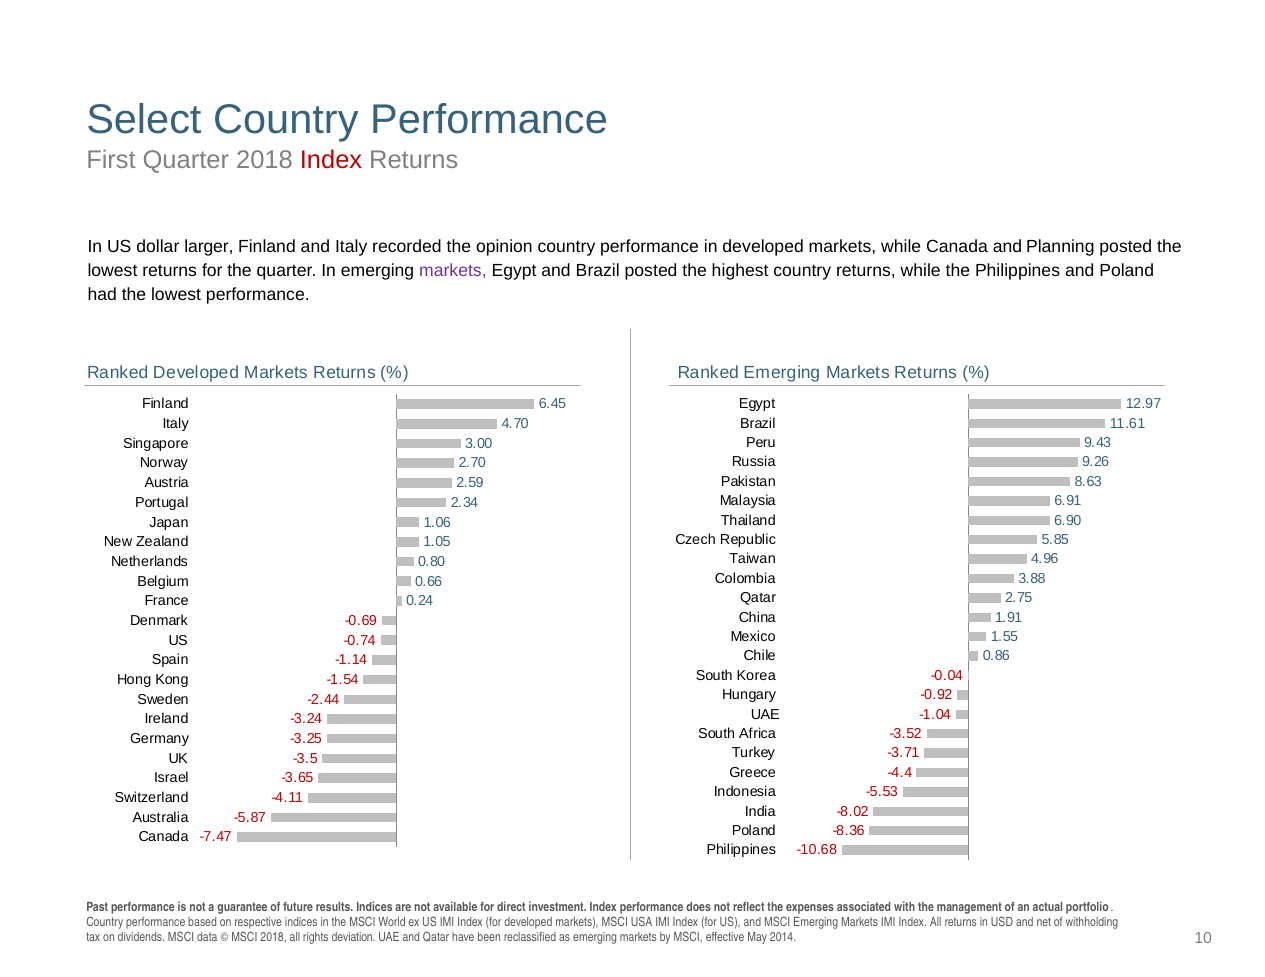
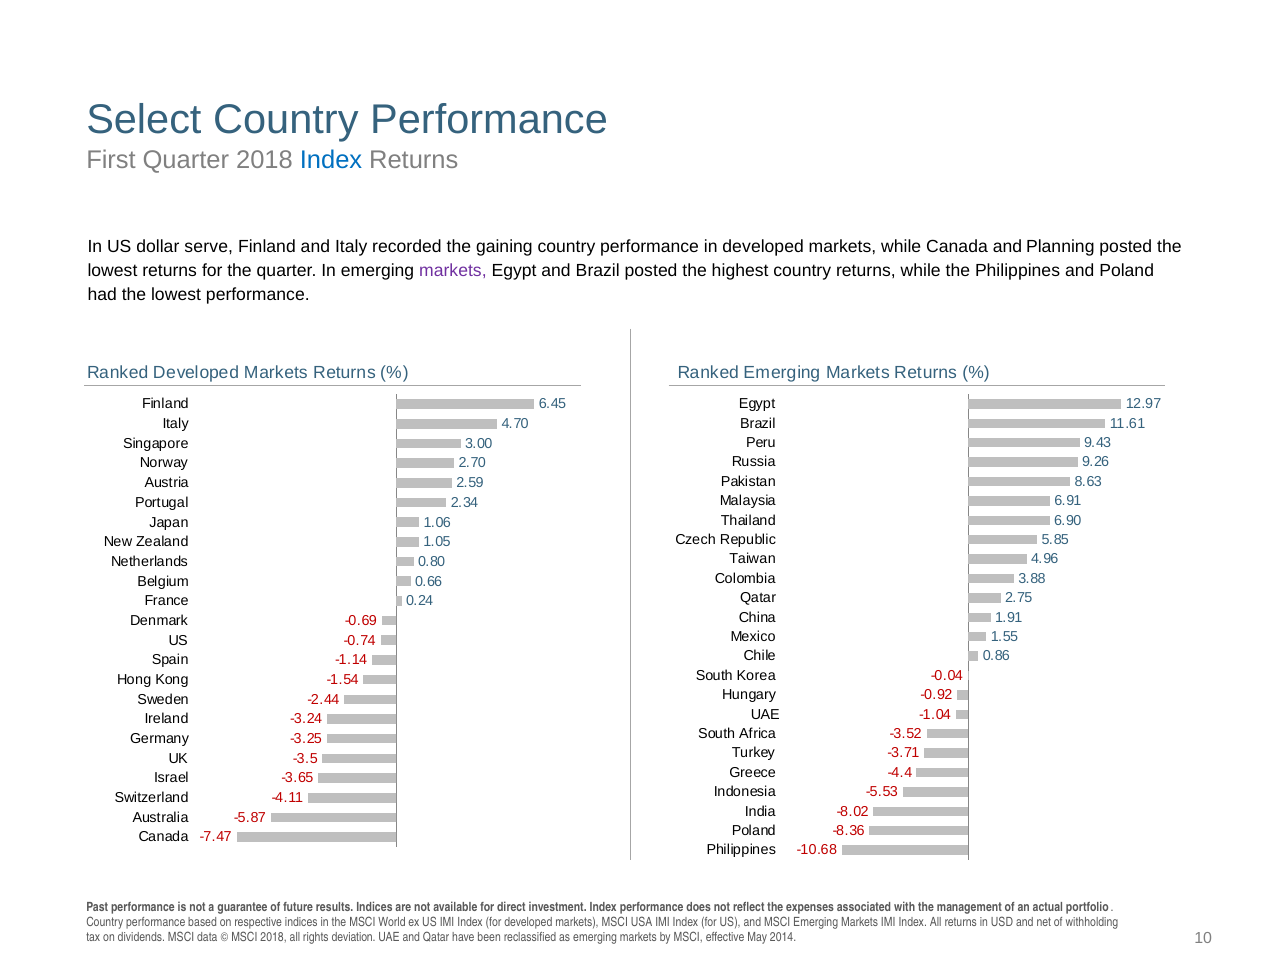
Index at (331, 161) colour: red -> blue
larger: larger -> serve
opinion: opinion -> gaining
